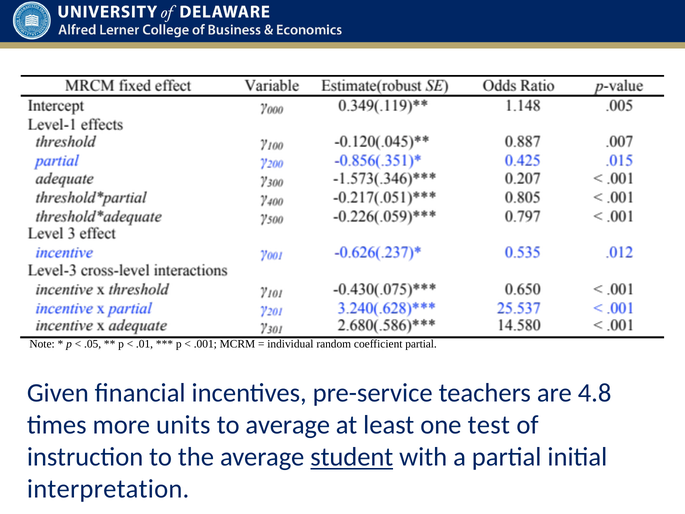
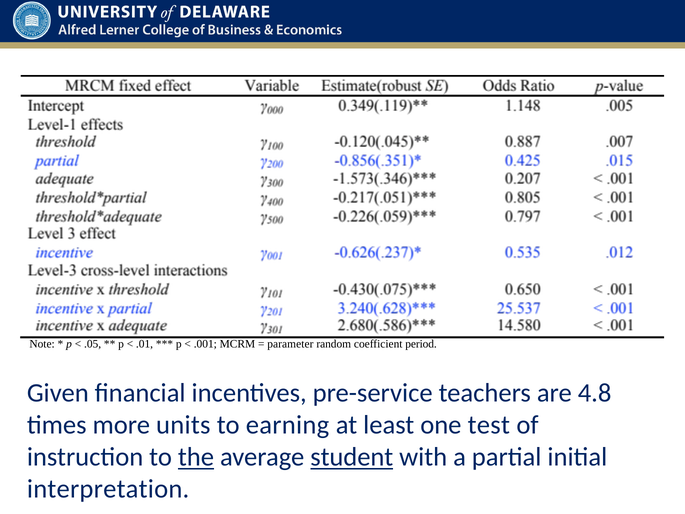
individual: individual -> parameter
coefficient partial: partial -> period
to average: average -> earning
the underline: none -> present
